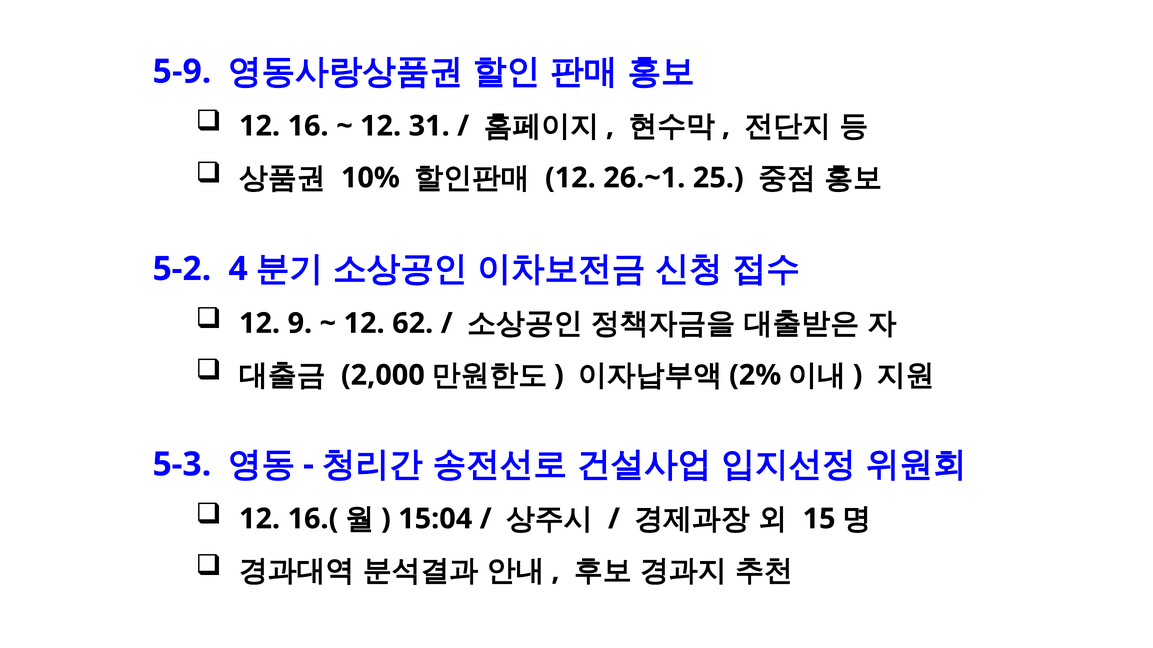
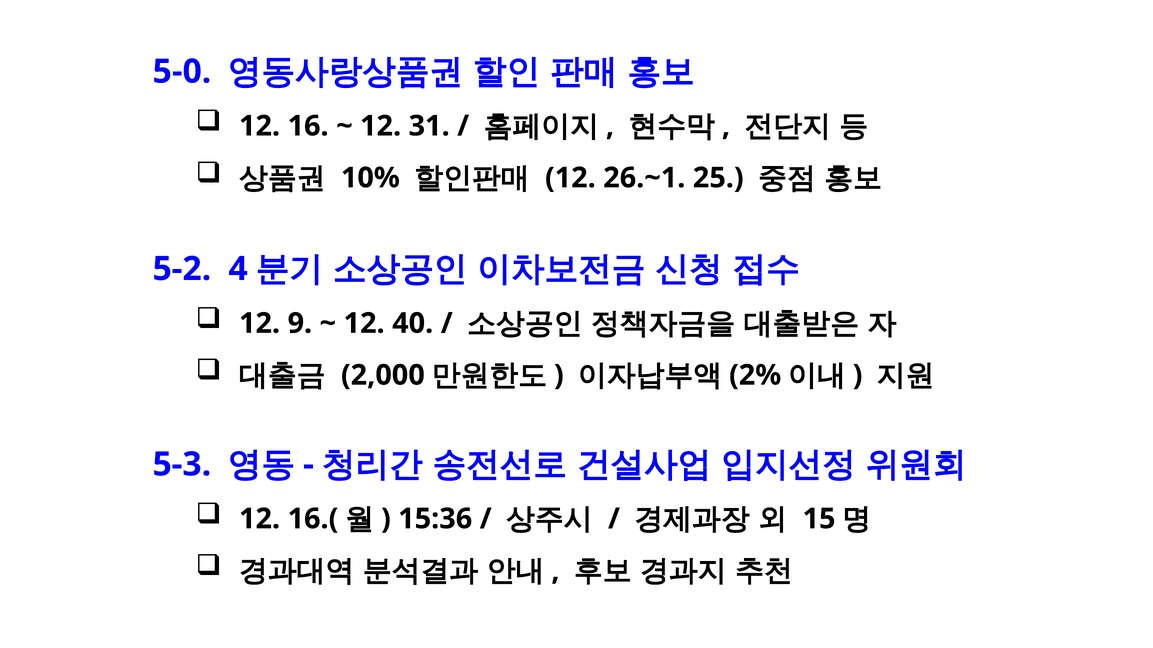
5-9: 5-9 -> 5-0
62: 62 -> 40
15:04: 15:04 -> 15:36
